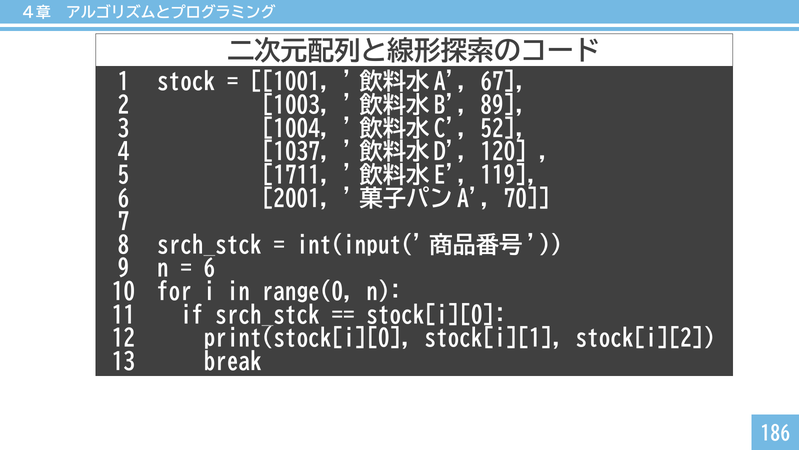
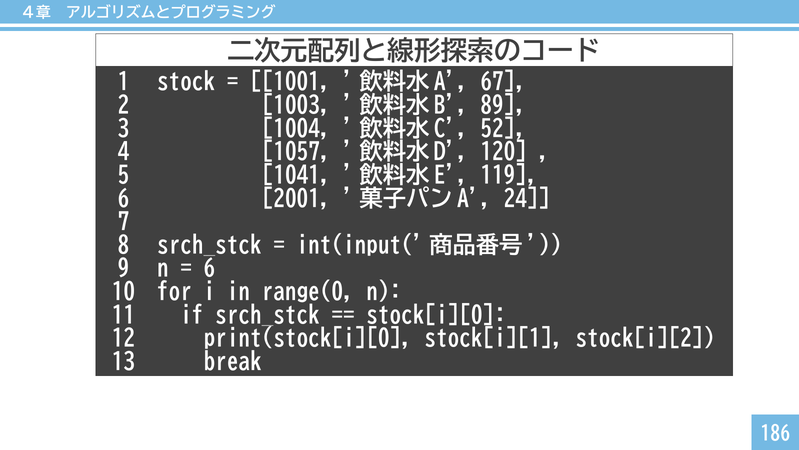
1037: 1037 -> 1057
1711: 1711 -> 1041
70: 70 -> 24
